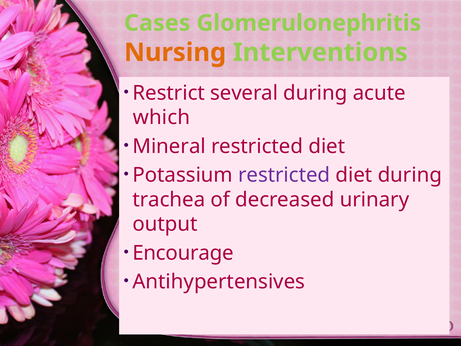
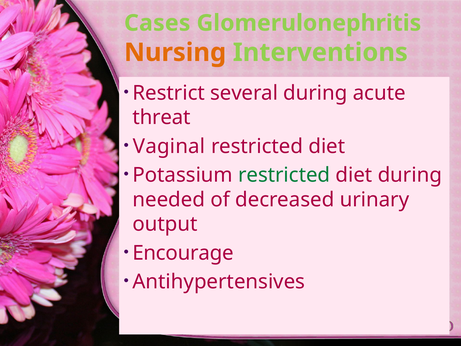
which: which -> threat
Mineral: Mineral -> Vaginal
restricted at (284, 175) colour: purple -> green
trachea: trachea -> needed
